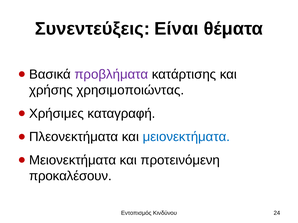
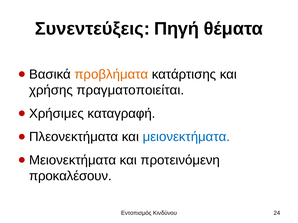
Είναι: Είναι -> Πηγή
προβλήματα colour: purple -> orange
χρησιμοποιώντας: χρησιμοποιώντας -> πραγματοποιείται
